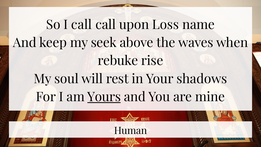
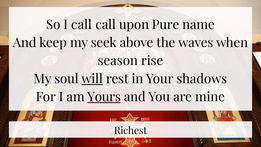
Loss: Loss -> Pure
rebuke: rebuke -> season
will underline: none -> present
Human: Human -> Richest
